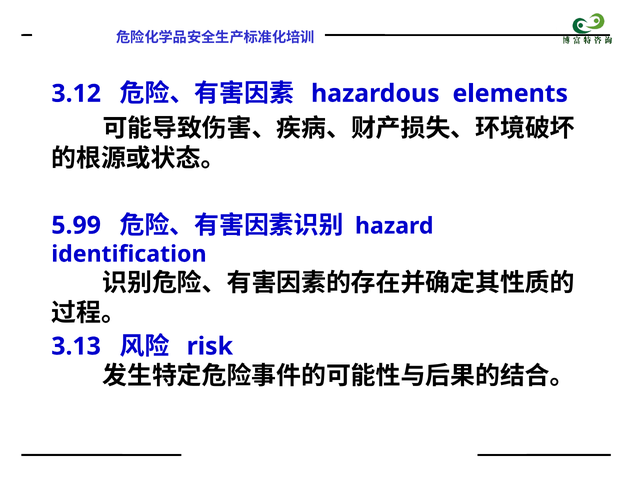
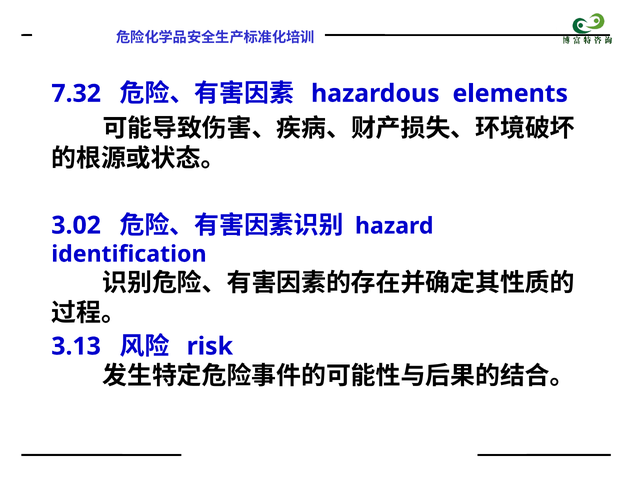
3.12: 3.12 -> 7.32
5.99: 5.99 -> 3.02
